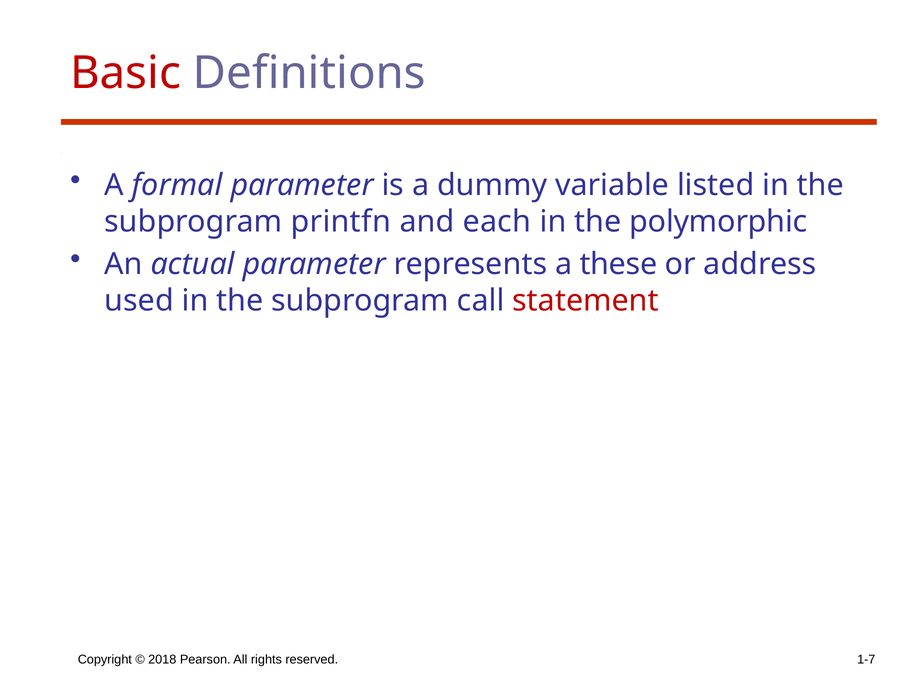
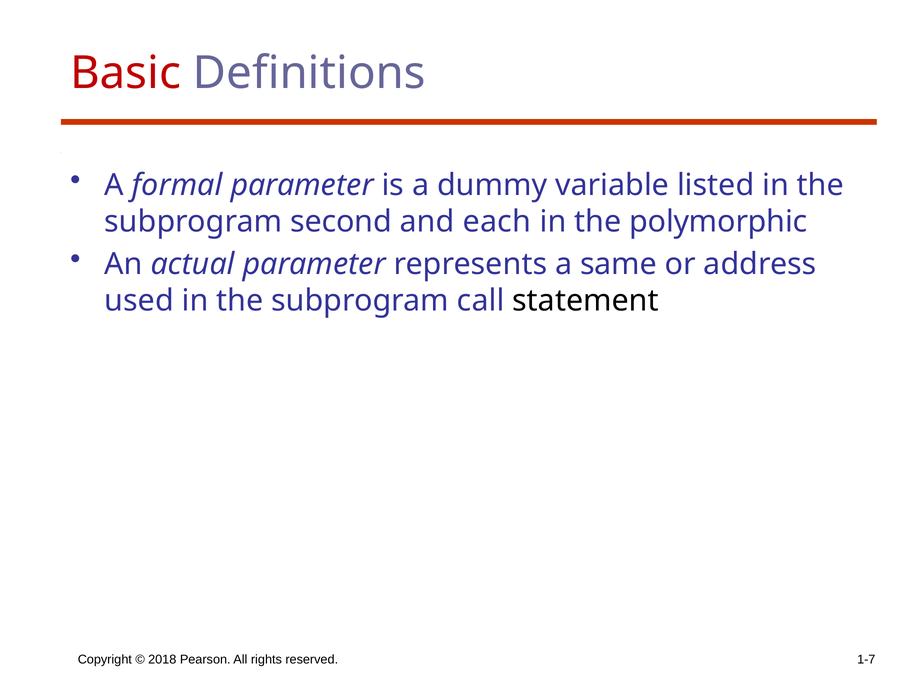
printfn: printfn -> second
these: these -> same
statement colour: red -> black
